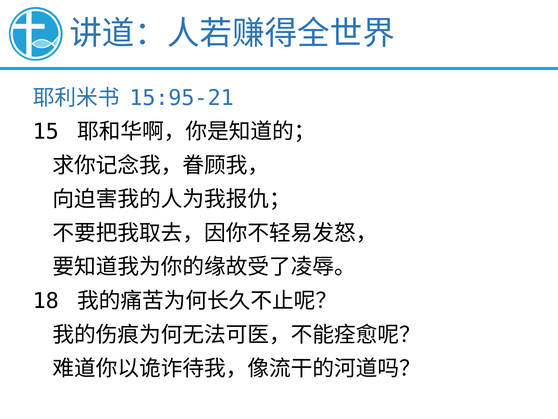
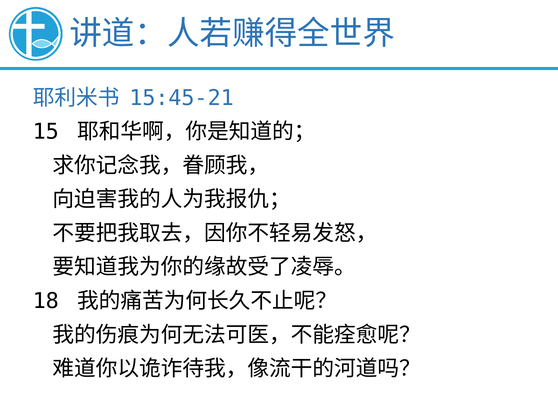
15:95-21: 15:95-21 -> 15:45-21
